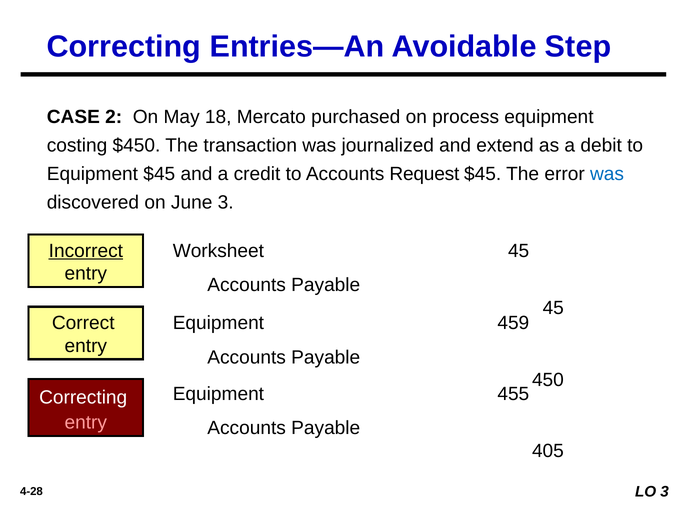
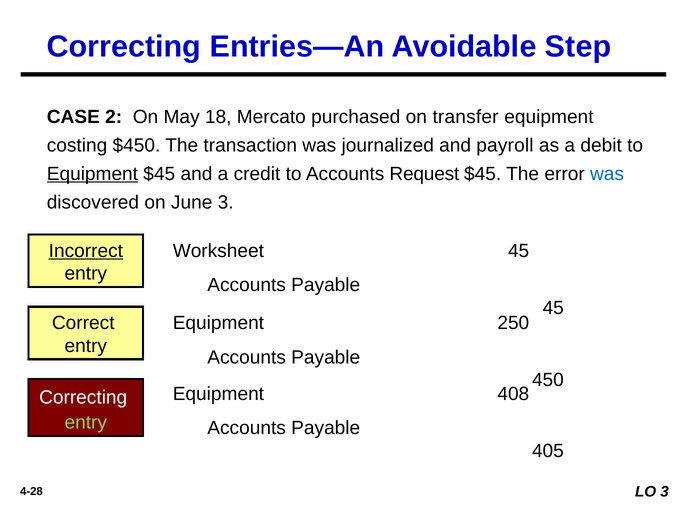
process: process -> transfer
extend: extend -> payroll
Equipment at (92, 174) underline: none -> present
459: 459 -> 250
455: 455 -> 408
entry at (86, 423) colour: pink -> light green
